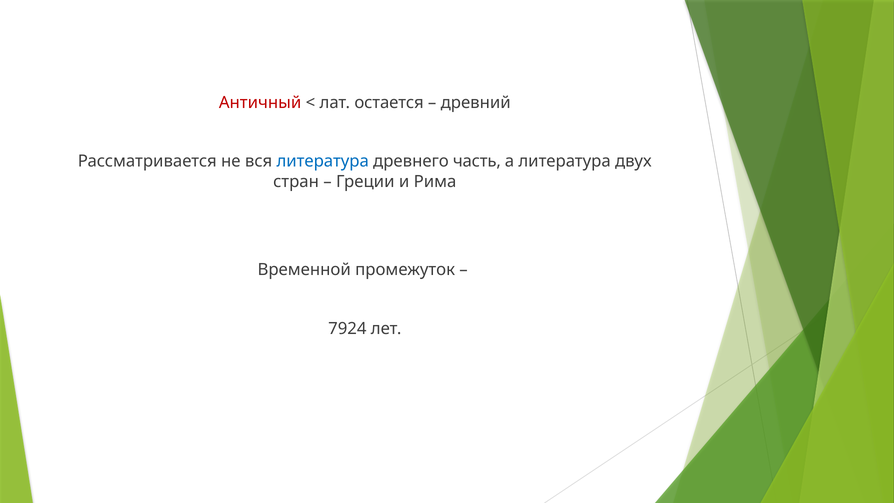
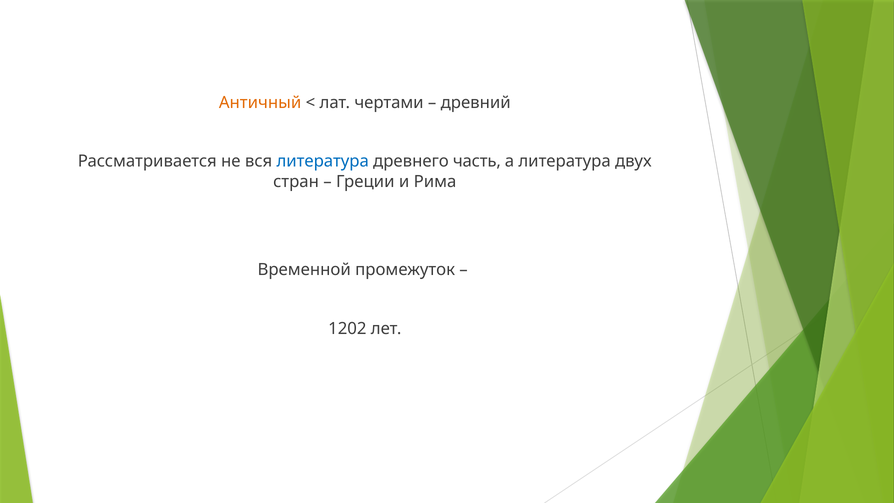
Античный colour: red -> orange
остается: остается -> чертами
7924: 7924 -> 1202
